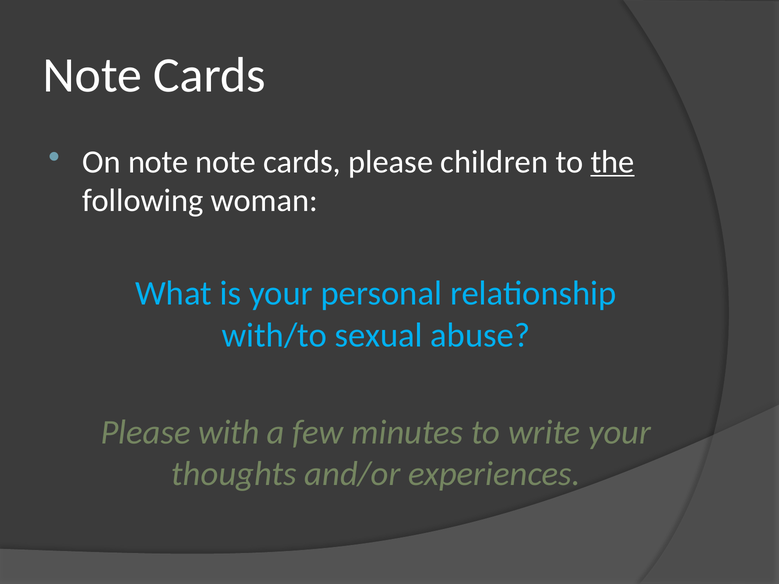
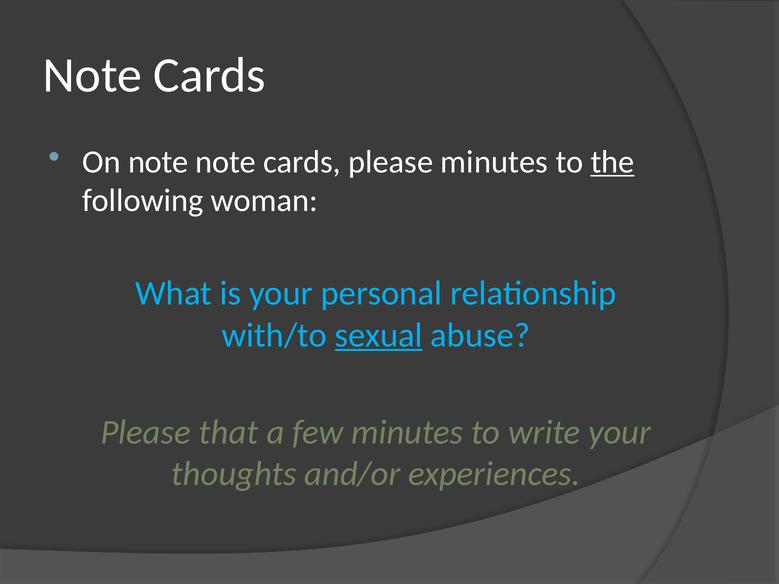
please children: children -> minutes
sexual underline: none -> present
with: with -> that
